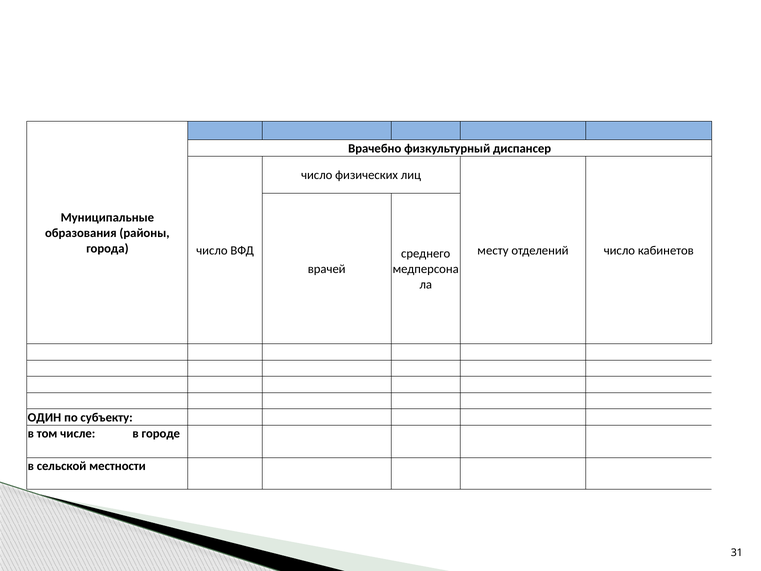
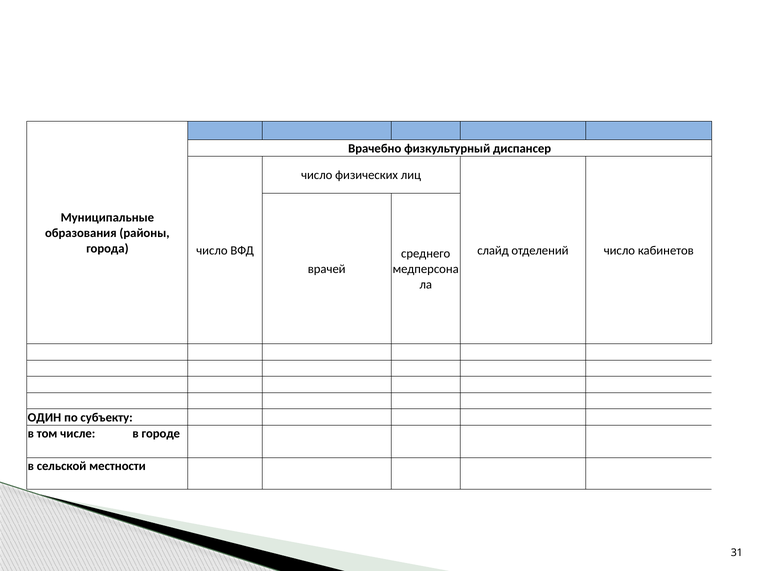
месту: месту -> слайд
